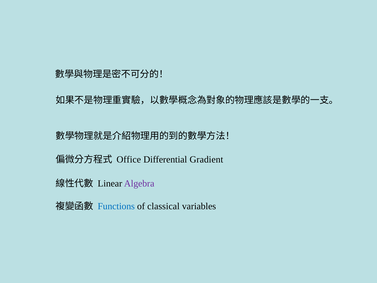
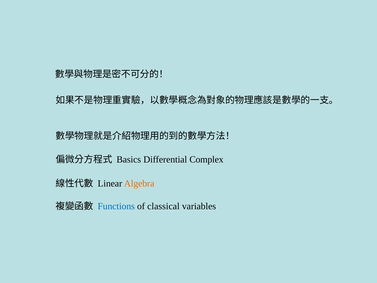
Office: Office -> Basics
Gradient: Gradient -> Complex
Algebra colour: purple -> orange
